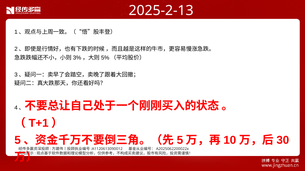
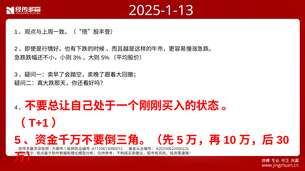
2025-2-13: 2025-2-13 -> 2025-1-13
